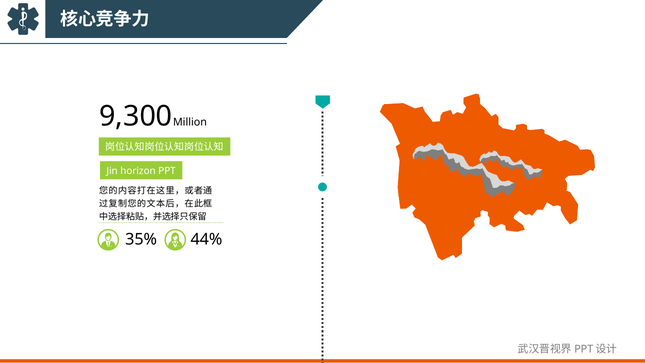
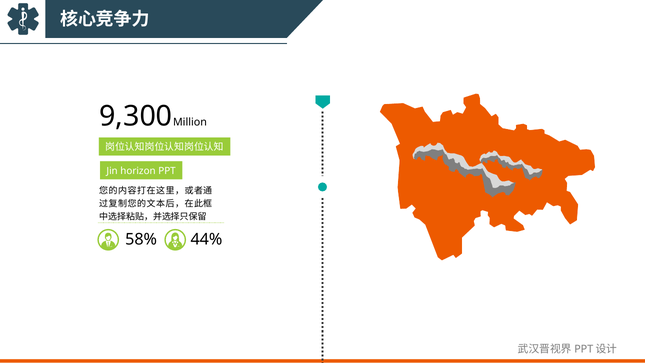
35%: 35% -> 58%
